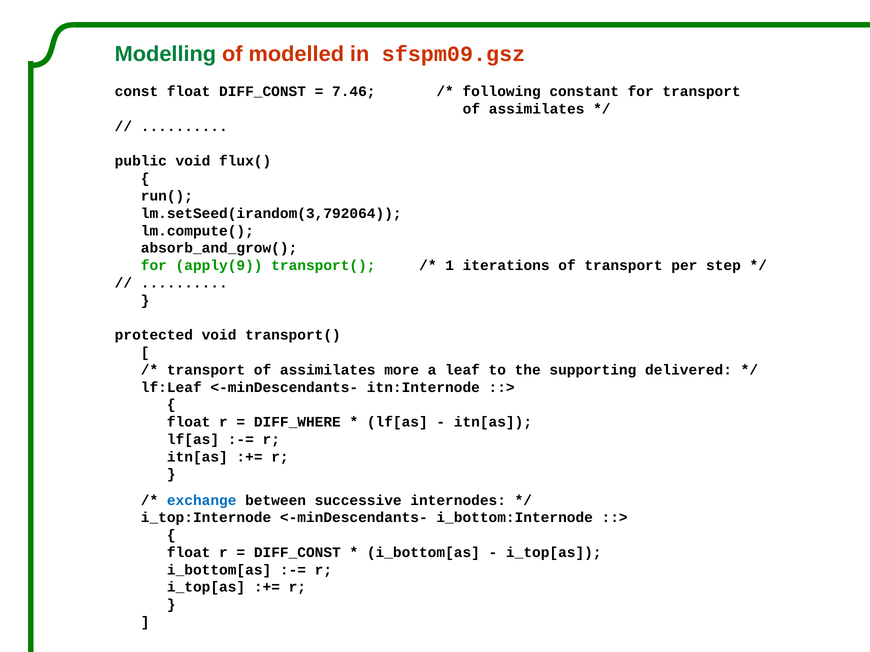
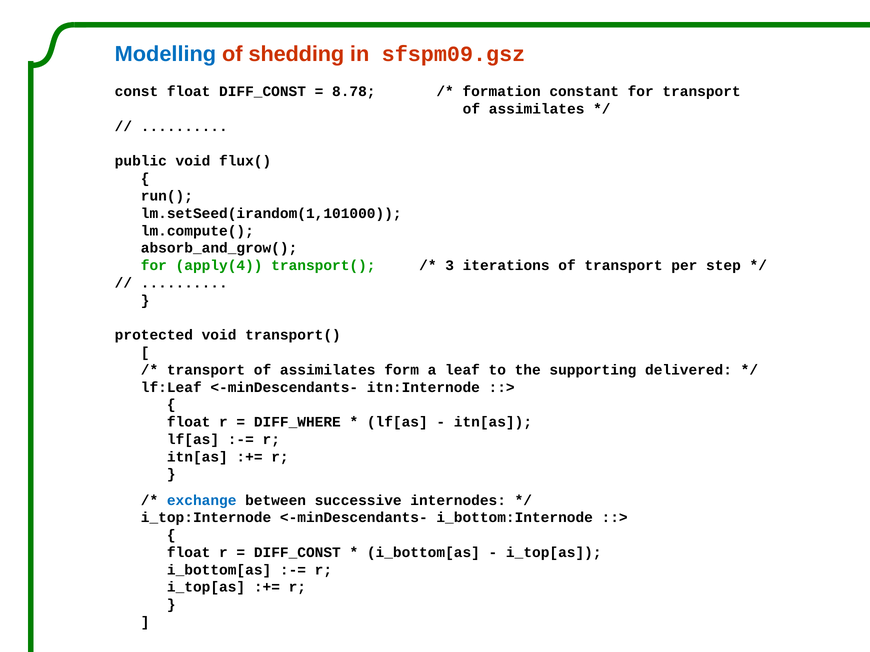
Modelling colour: green -> blue
modelled: modelled -> shedding
7.46: 7.46 -> 8.78
following: following -> formation
lm.setSeed(irandom(3,792064: lm.setSeed(irandom(3,792064 -> lm.setSeed(irandom(1,101000
apply(9: apply(9 -> apply(4
1: 1 -> 3
more: more -> form
